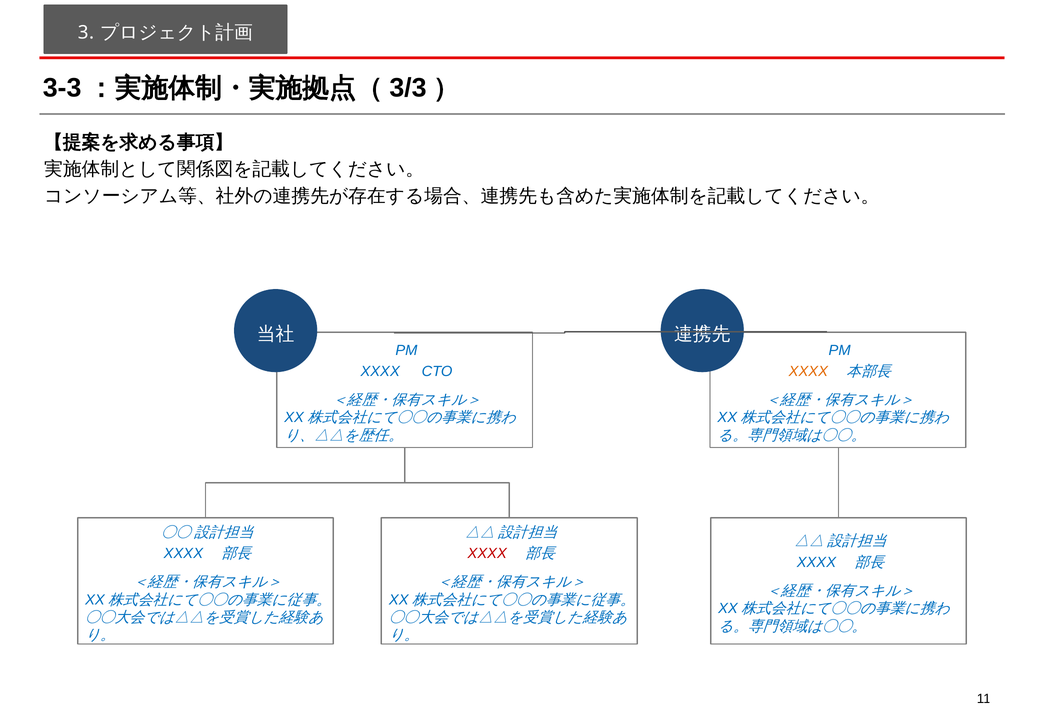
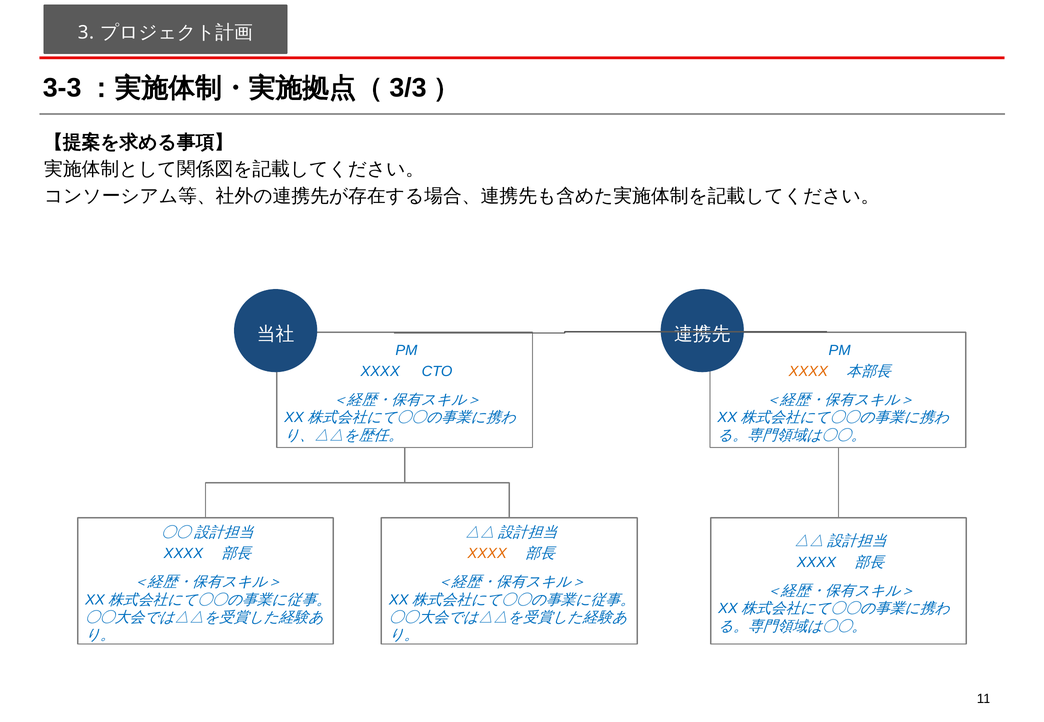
XXXX at (487, 554) colour: red -> orange
